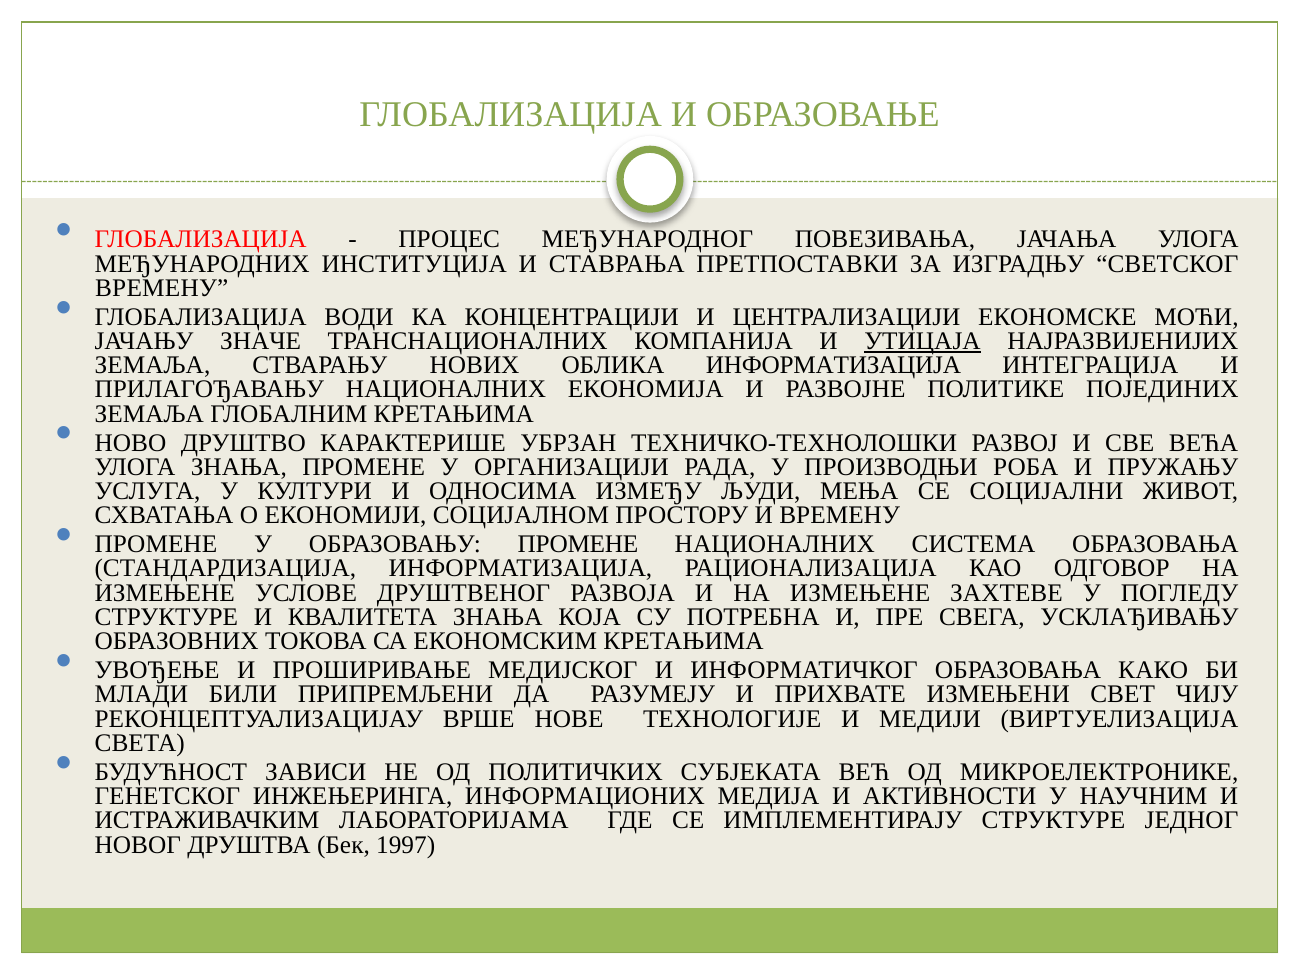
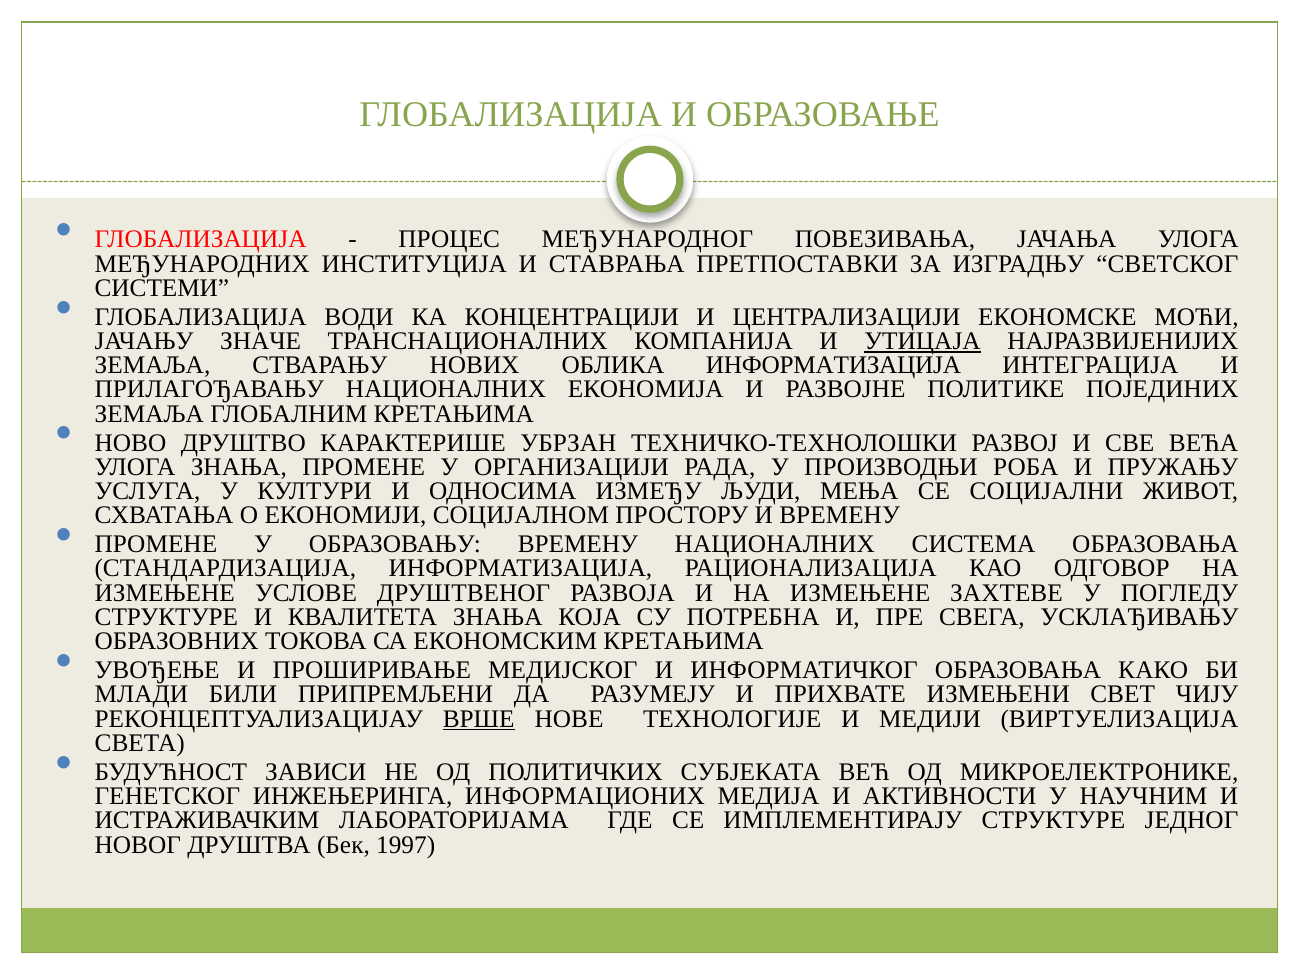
ВРЕМЕНУ at (162, 288): ВРЕМЕНУ -> СИСТЕМИ
ОБРАЗОВАЊУ ПРОМЕНЕ: ПРОМЕНЕ -> ВРЕМЕНУ
ВРШЕ underline: none -> present
